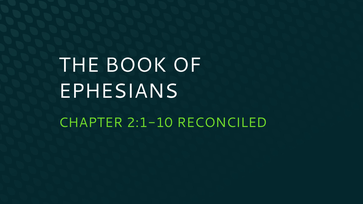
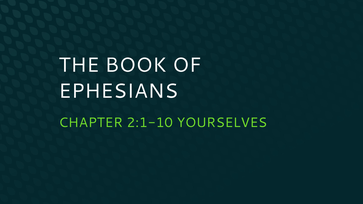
RECONCILED: RECONCILED -> YOURSELVES
